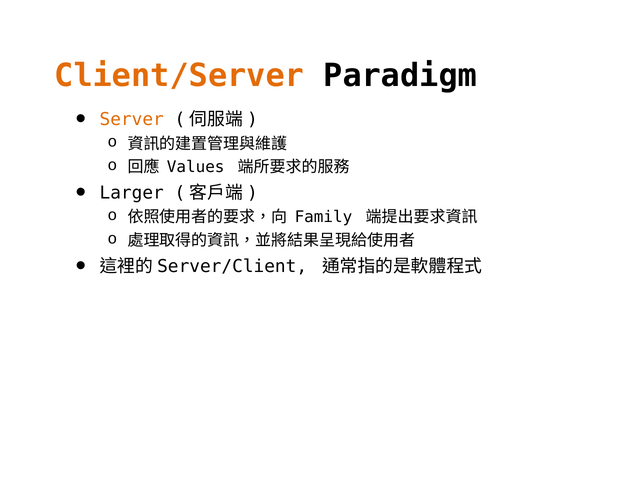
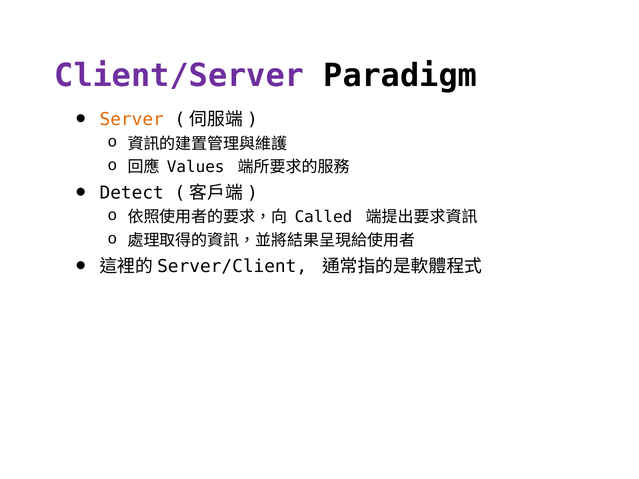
Client/Server colour: orange -> purple
Larger: Larger -> Detect
Family: Family -> Called
